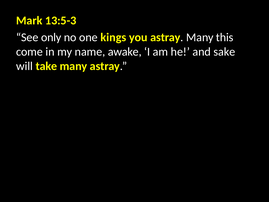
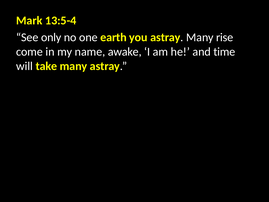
13:5-3: 13:5-3 -> 13:5-4
kings: kings -> earth
this: this -> rise
sake: sake -> time
